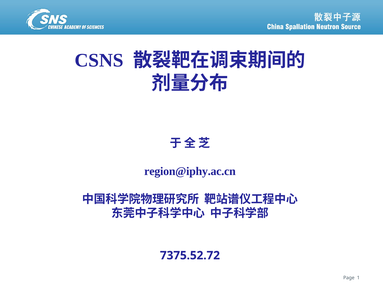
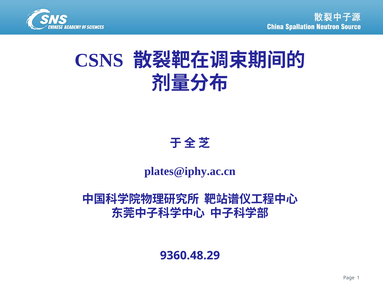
region@iphy.ac.cn: region@iphy.ac.cn -> plates@iphy.ac.cn
7375.52.72: 7375.52.72 -> 9360.48.29
